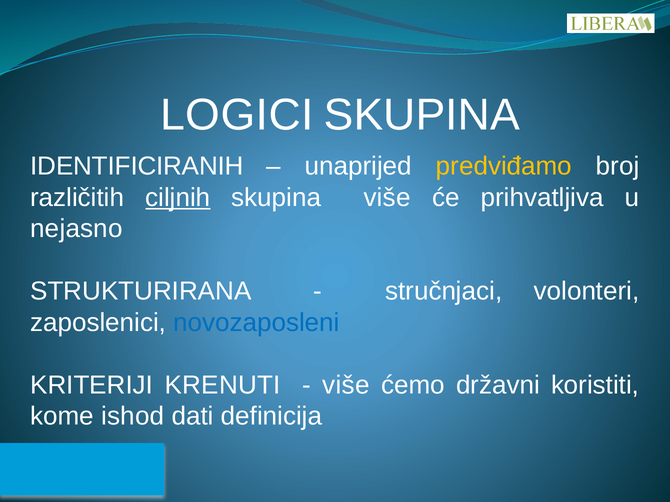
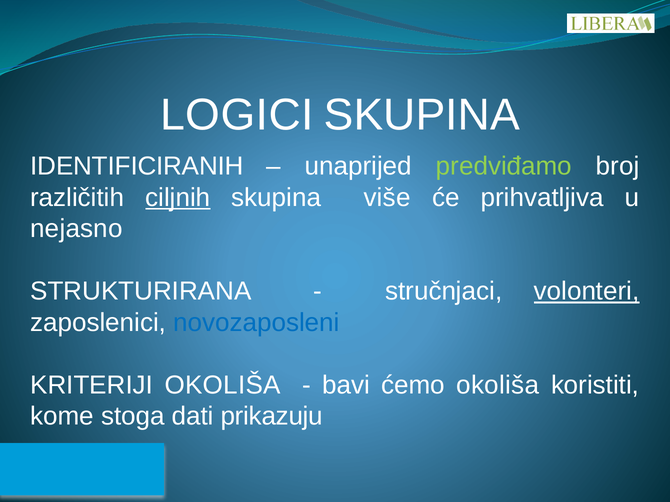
predviđamo colour: yellow -> light green
volonteri underline: none -> present
KRITERIJI KRENUTI: KRENUTI -> OKOLIŠA
više at (346, 385): više -> bavi
ćemo državni: državni -> okoliša
ishod: ishod -> stoga
definicija: definicija -> prikazuju
